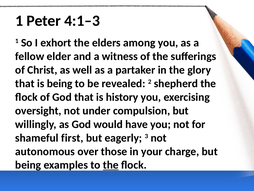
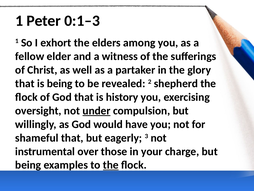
4:1–3: 4:1–3 -> 0:1–3
under underline: none -> present
shameful first: first -> that
autonomous: autonomous -> instrumental
